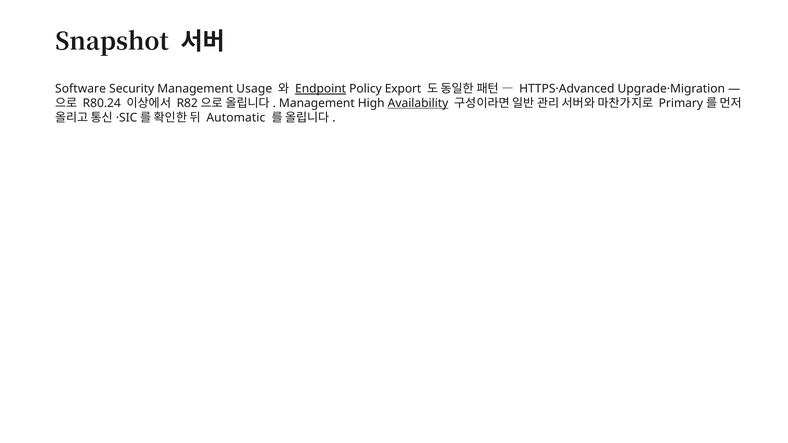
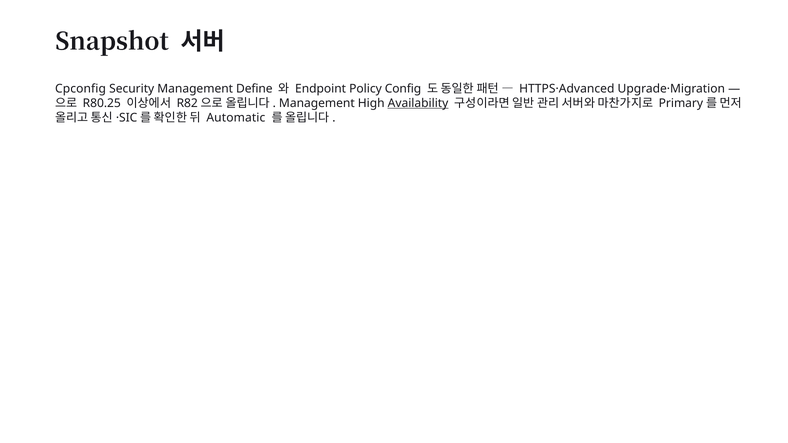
Software: Software -> Cpconfig
Usage: Usage -> Define
Endpoint underline: present -> none
Export: Export -> Config
R80.24: R80.24 -> R80.25
